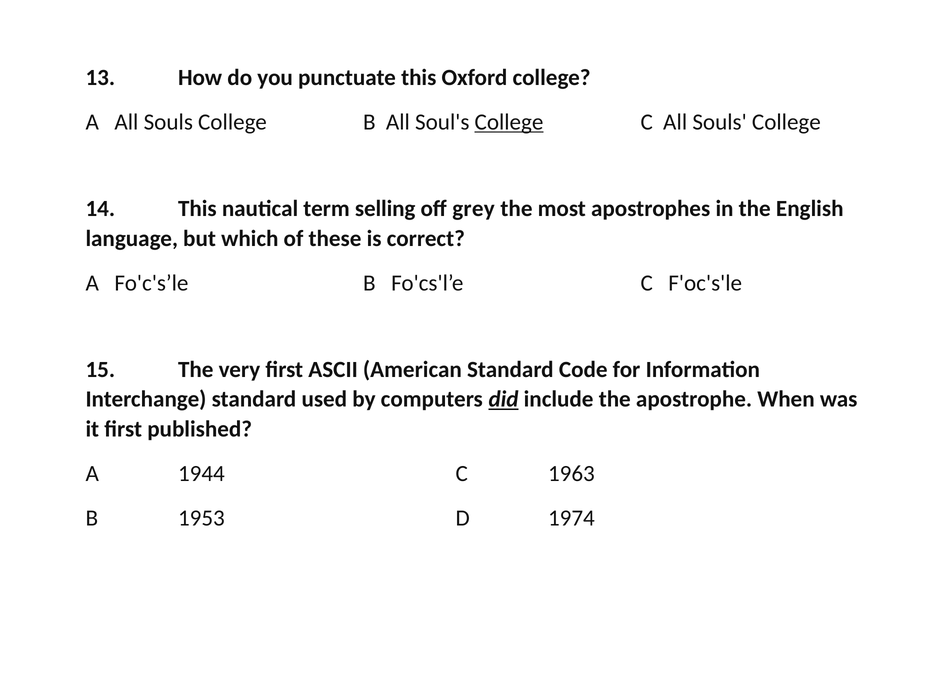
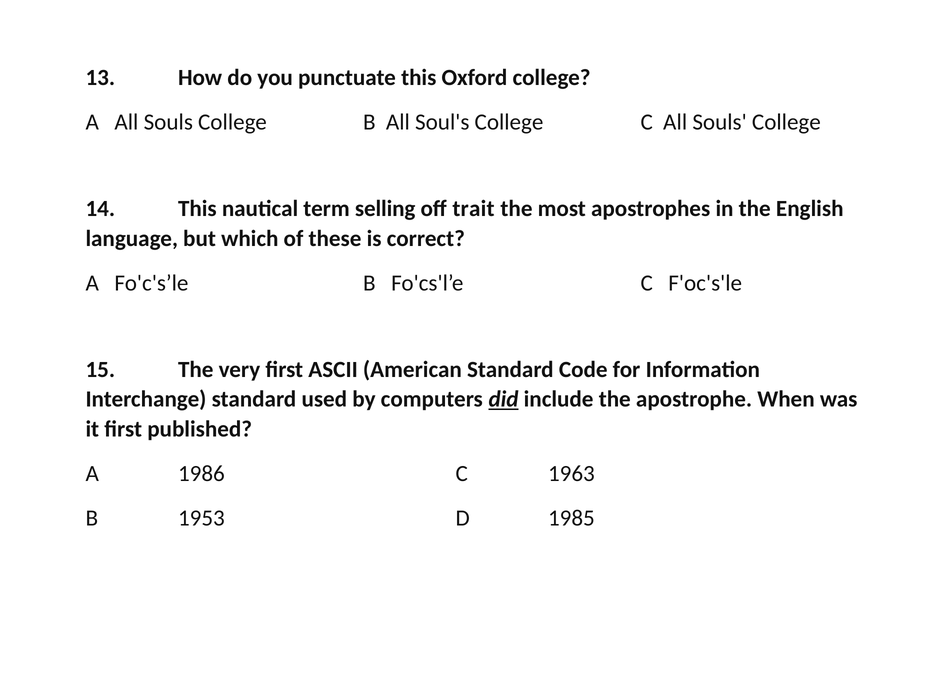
College at (509, 122) underline: present -> none
grey: grey -> trait
1944: 1944 -> 1986
1974: 1974 -> 1985
